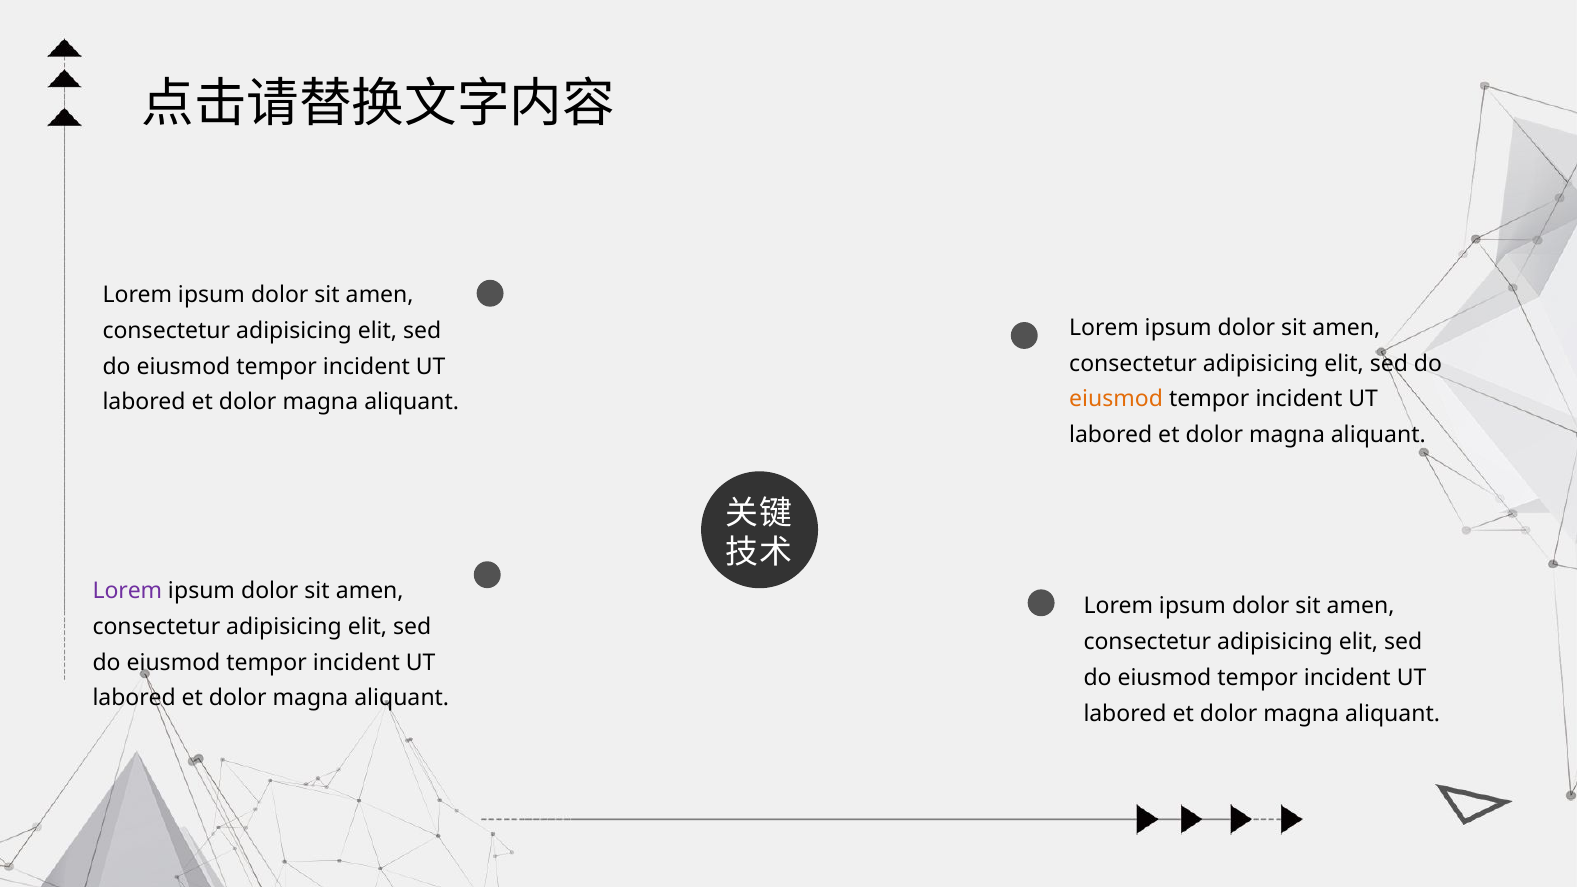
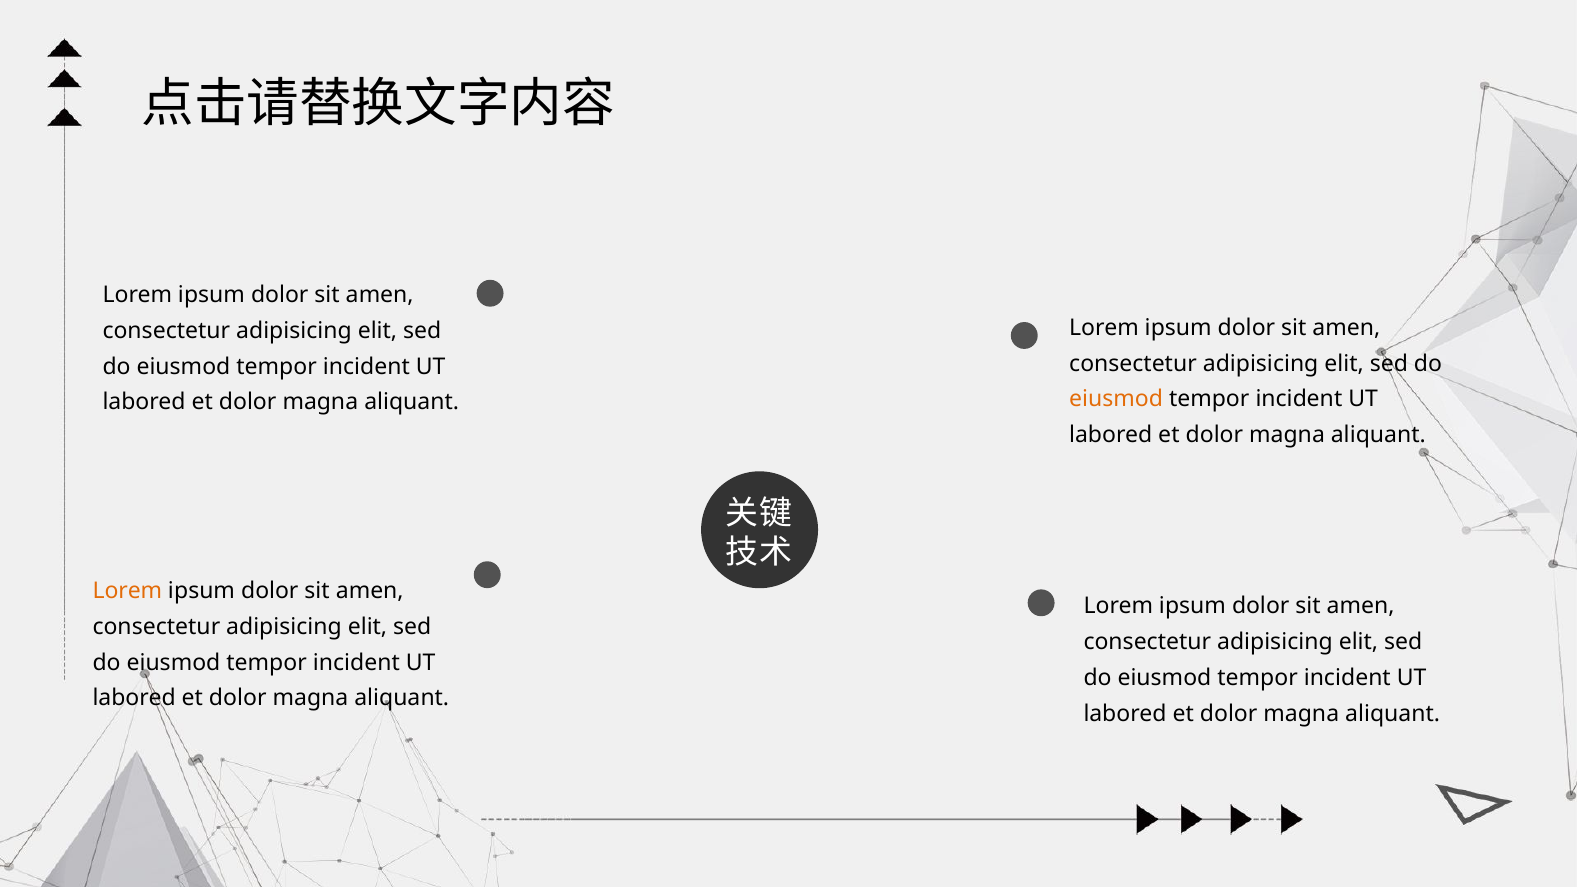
Lorem at (127, 591) colour: purple -> orange
